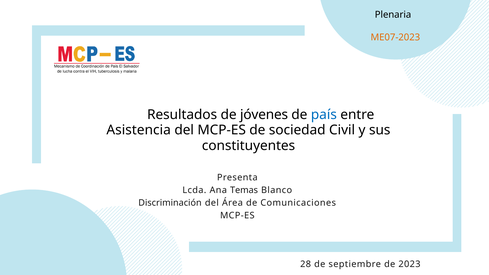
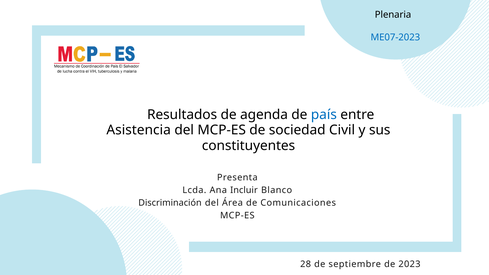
ME07-2023 colour: orange -> blue
jóvenes: jóvenes -> agenda
Temas: Temas -> Incluir
